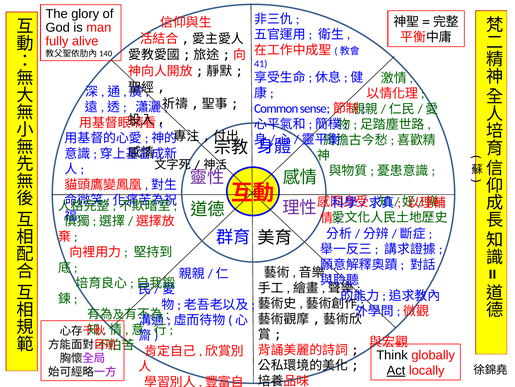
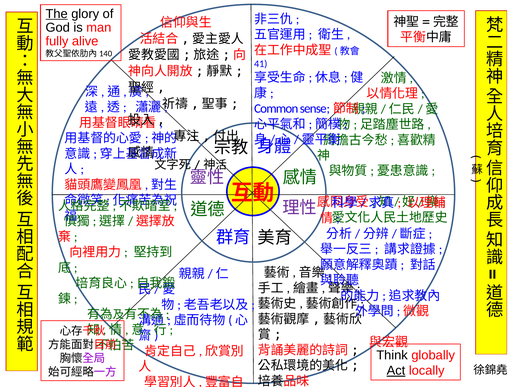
The underline: none -> present
